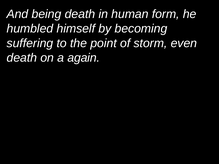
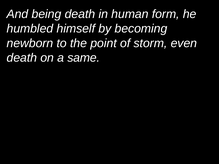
suffering: suffering -> newborn
again: again -> same
